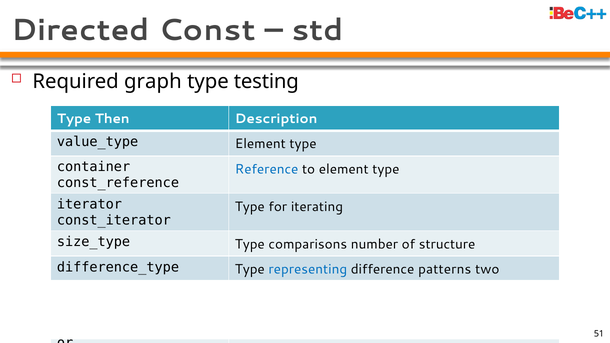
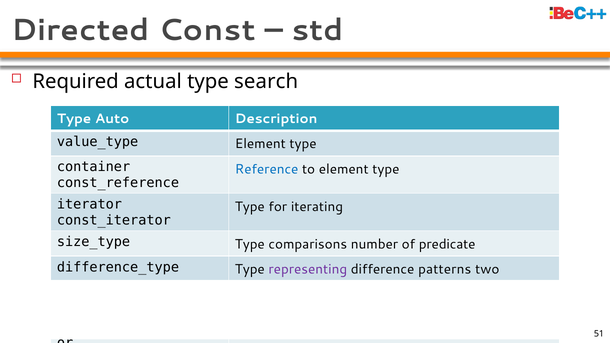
graph: graph -> actual
testing: testing -> search
Then: Then -> Auto
structure: structure -> predicate
representing colour: blue -> purple
